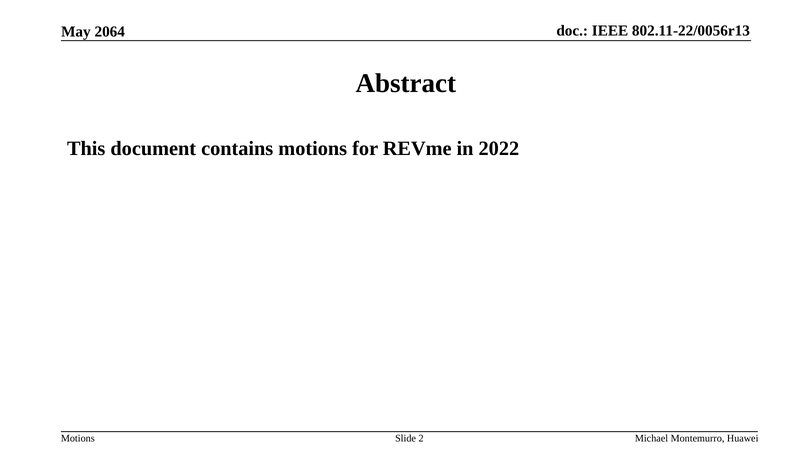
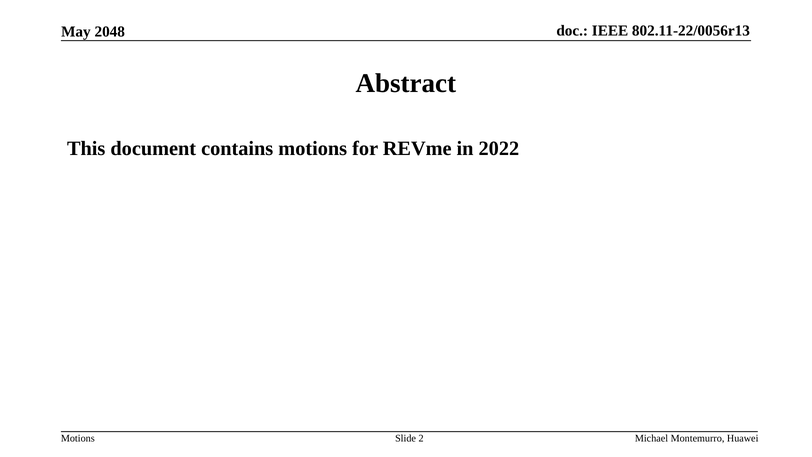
2064: 2064 -> 2048
